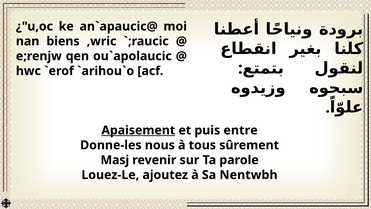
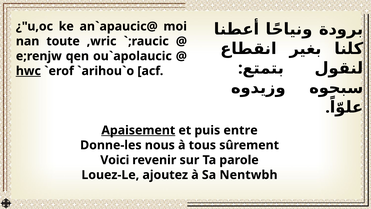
biens: biens -> toute
hwc underline: none -> present
Masj: Masj -> Voici
